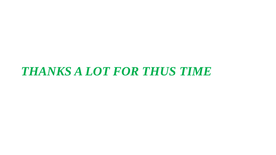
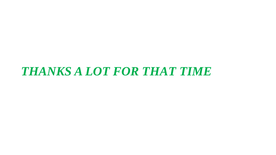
THUS: THUS -> THAT
